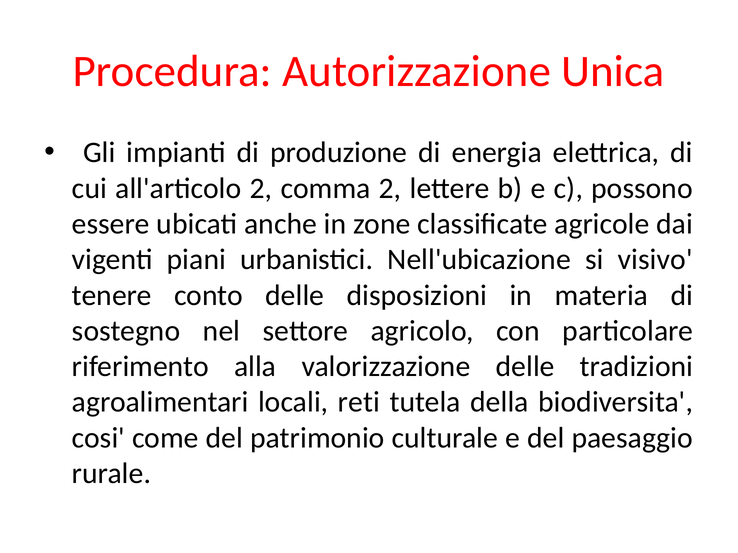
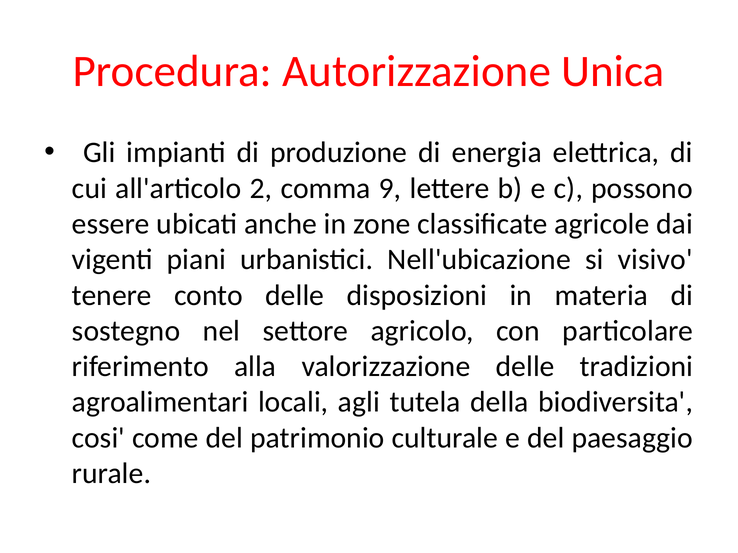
comma 2: 2 -> 9
reti: reti -> agli
